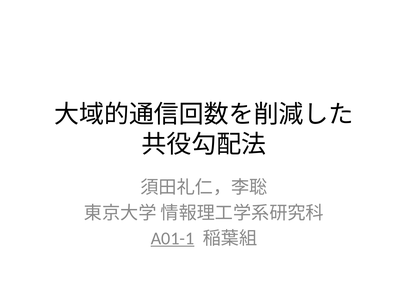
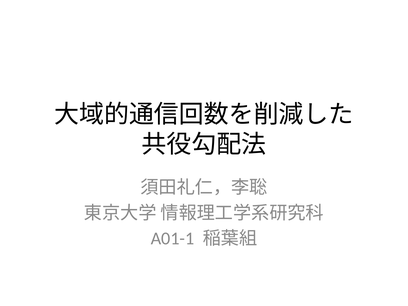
A01-1 underline: present -> none
